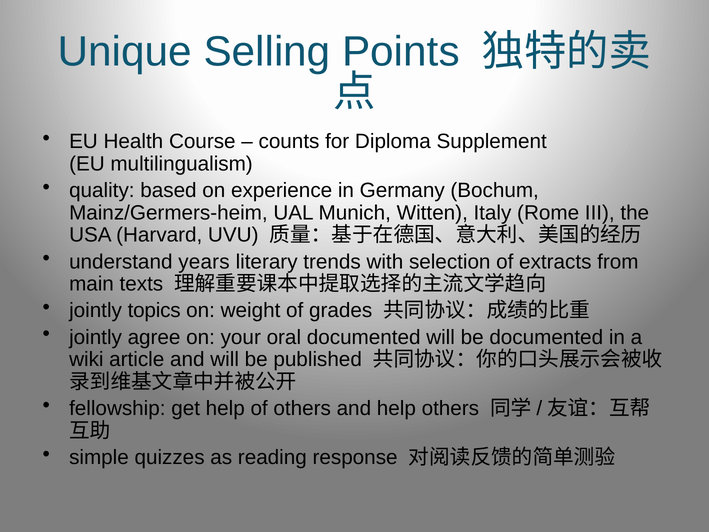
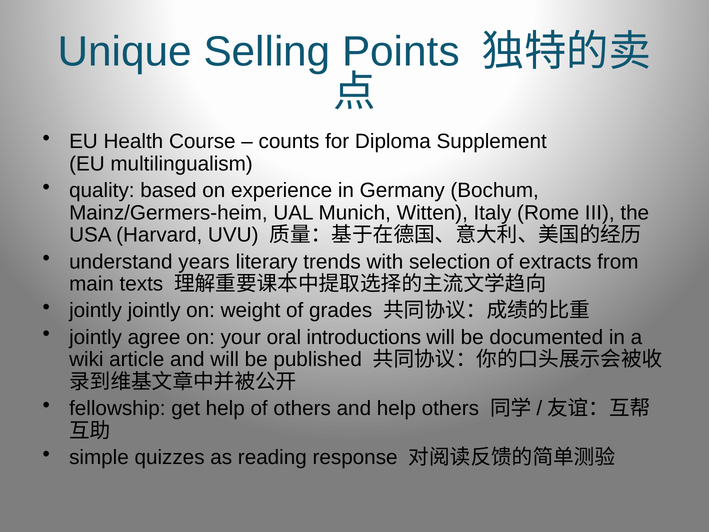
jointly topics: topics -> jointly
oral documented: documented -> introductions
